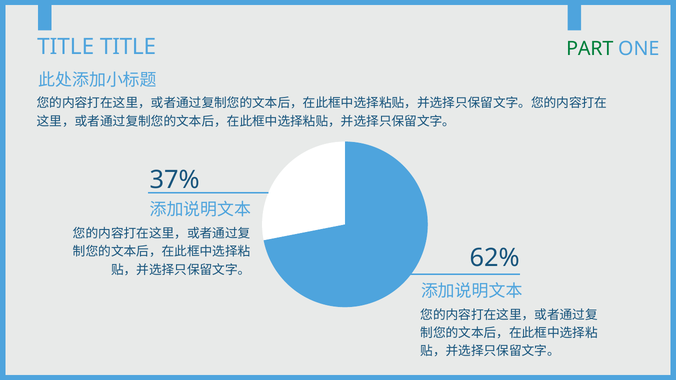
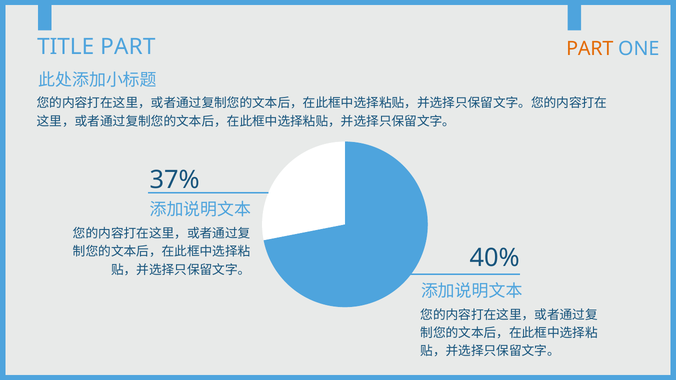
TITLE TITLE: TITLE -> PART
PART at (590, 49) colour: green -> orange
62%: 62% -> 40%
